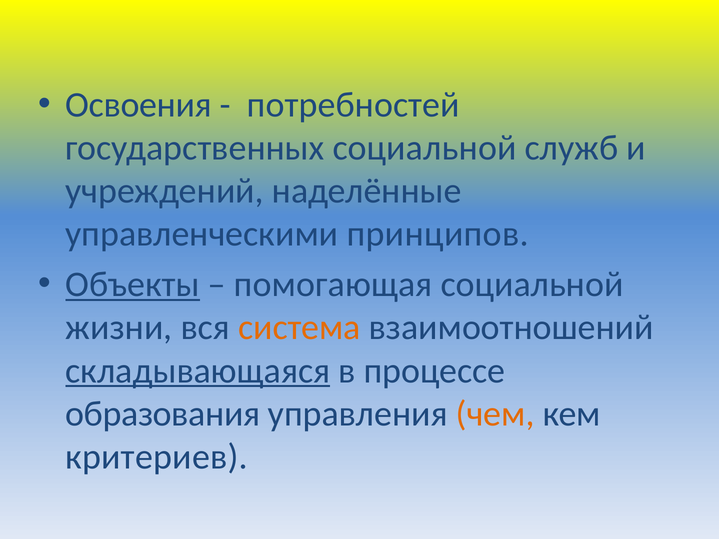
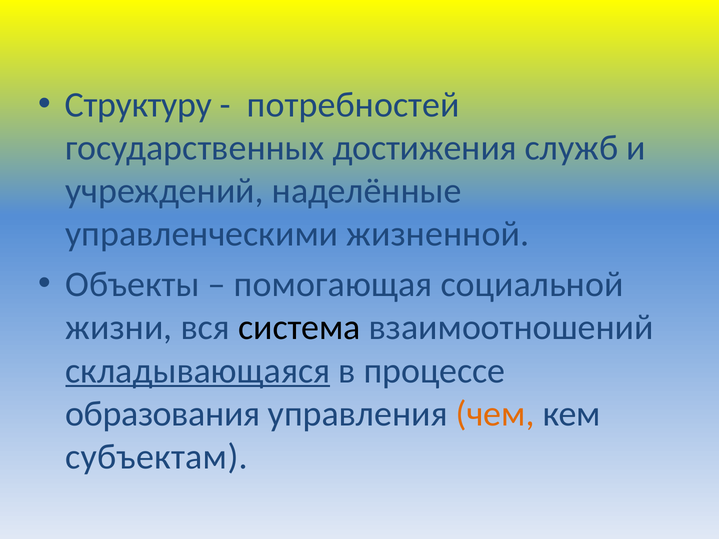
Освоения: Освоения -> Структуру
государственных социальной: социальной -> достижения
принципов: принципов -> жизненной
Объекты underline: present -> none
система colour: orange -> black
критериев: критериев -> субъектам
